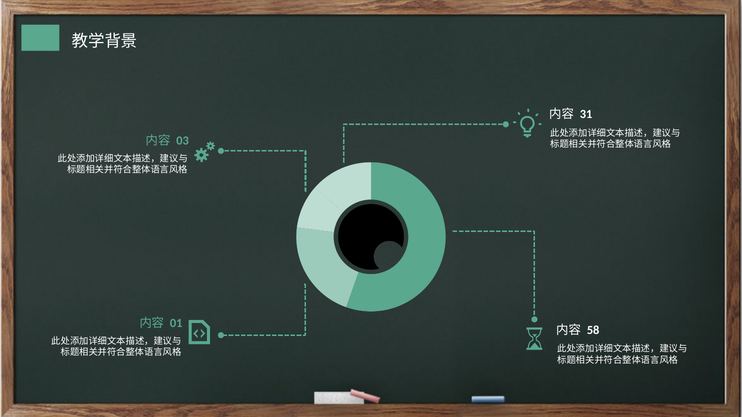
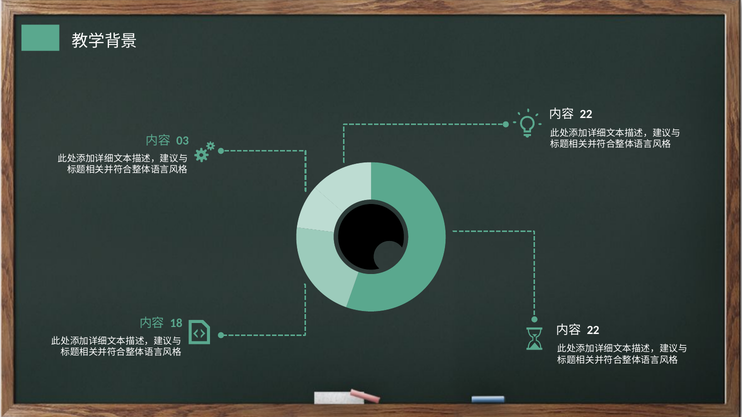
31 at (586, 115): 31 -> 22
01: 01 -> 18
58 at (593, 330): 58 -> 22
